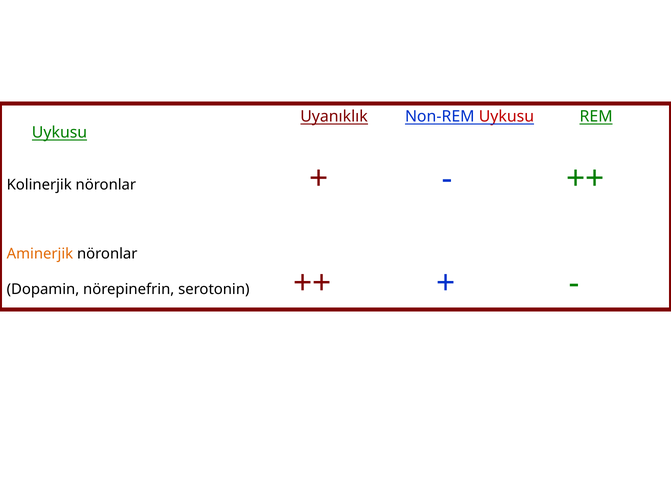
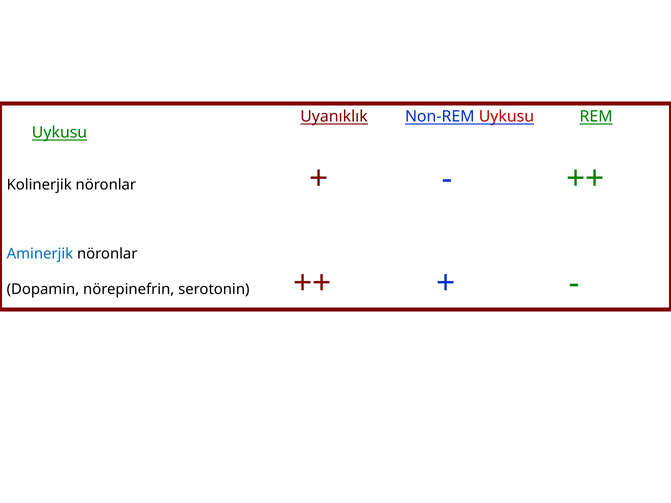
Aminerjik colour: orange -> blue
